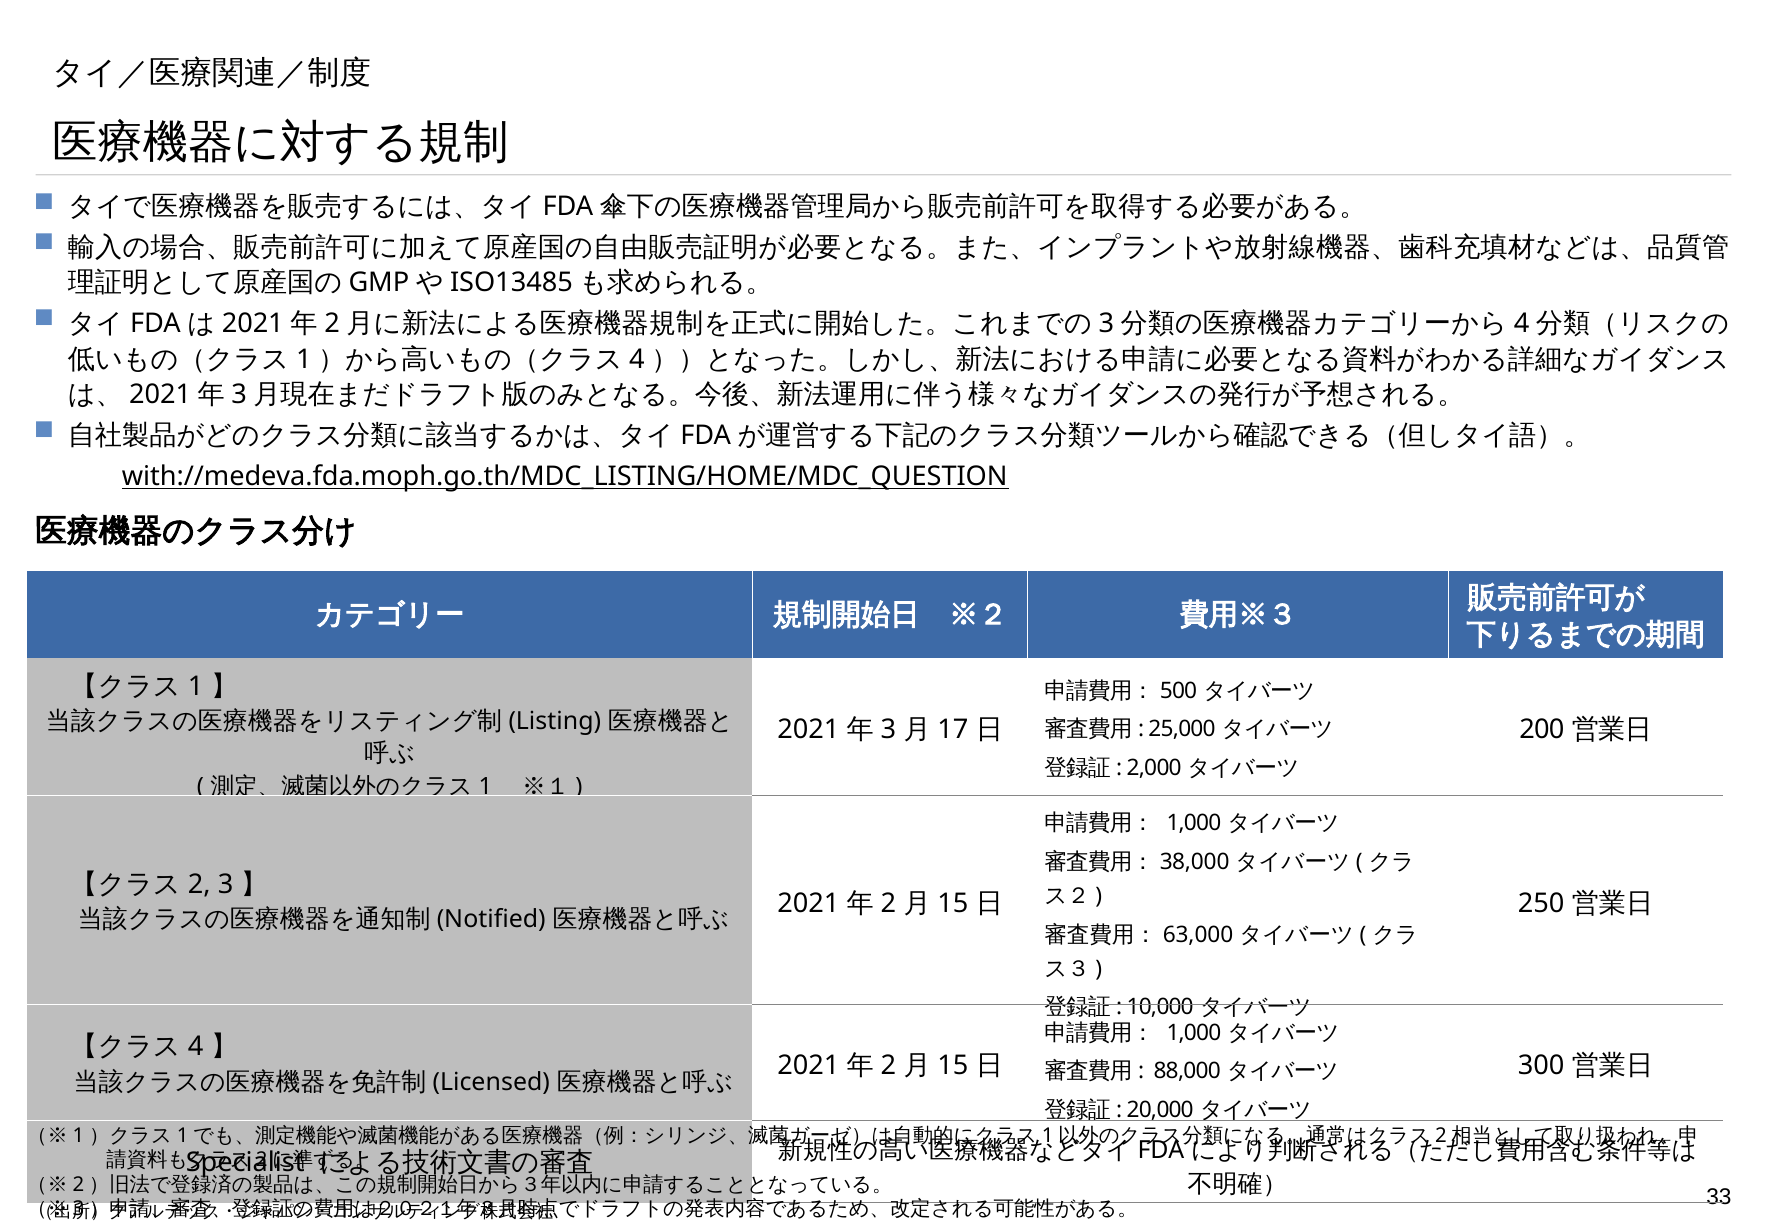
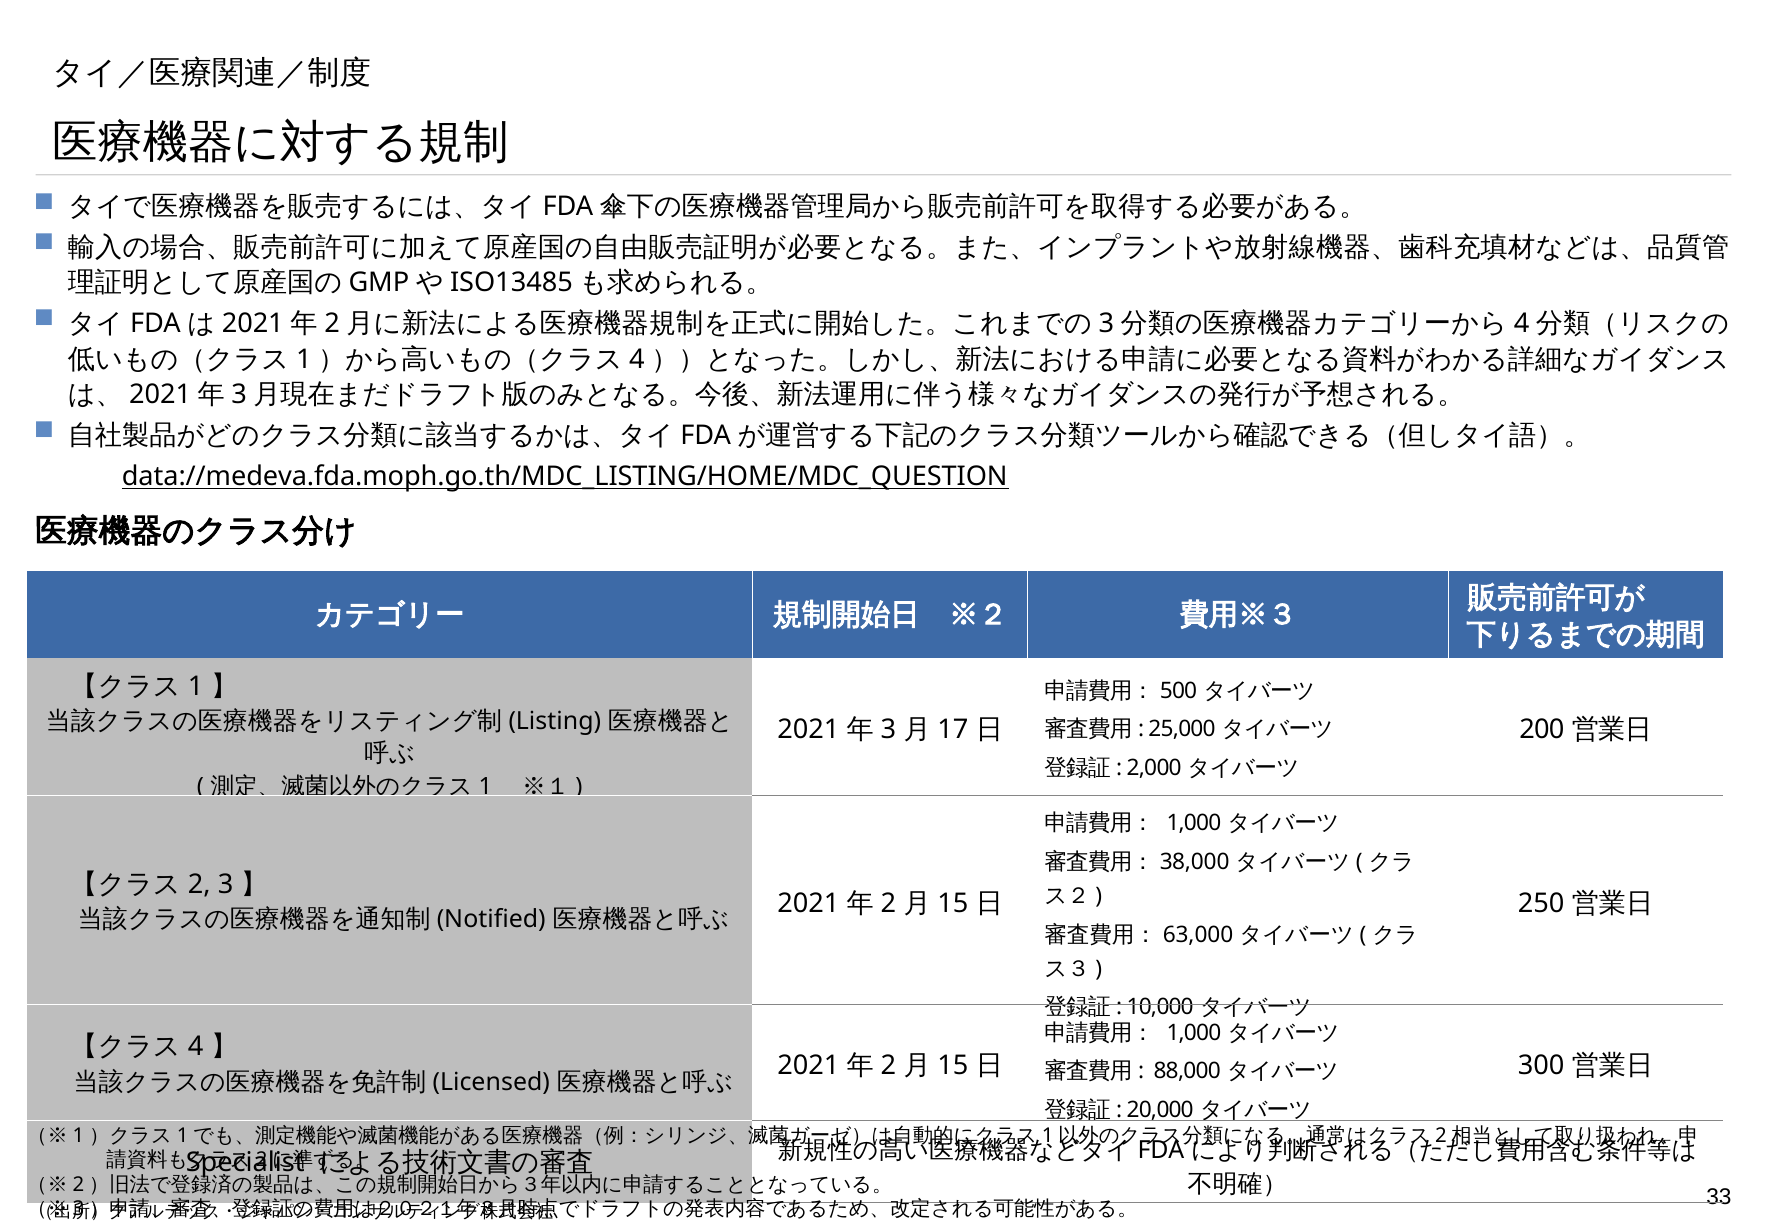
with://medeva.fda.moph.go.th/MDC_LISTING/HOME/MDC_QUESTION: with://medeva.fda.moph.go.th/MDC_LISTING/HOME/MDC_QUESTION -> data://medeva.fda.moph.go.th/MDC_LISTING/HOME/MDC_QUESTION
